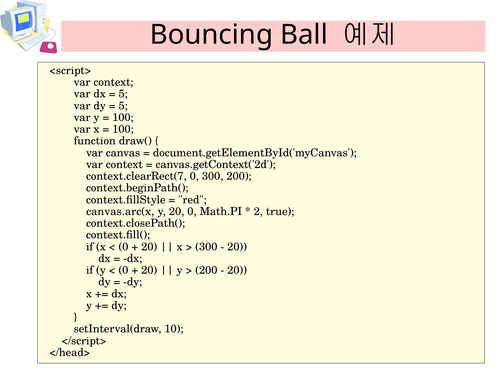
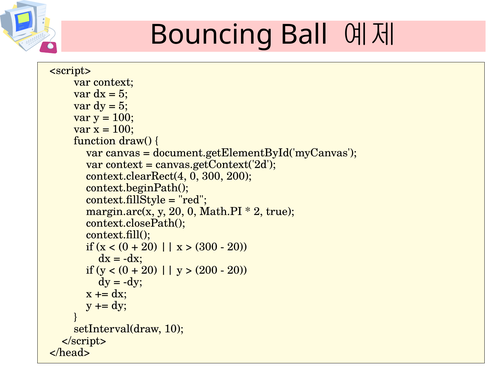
context.clearRect(7: context.clearRect(7 -> context.clearRect(4
canvas.arc(x: canvas.arc(x -> margin.arc(x
